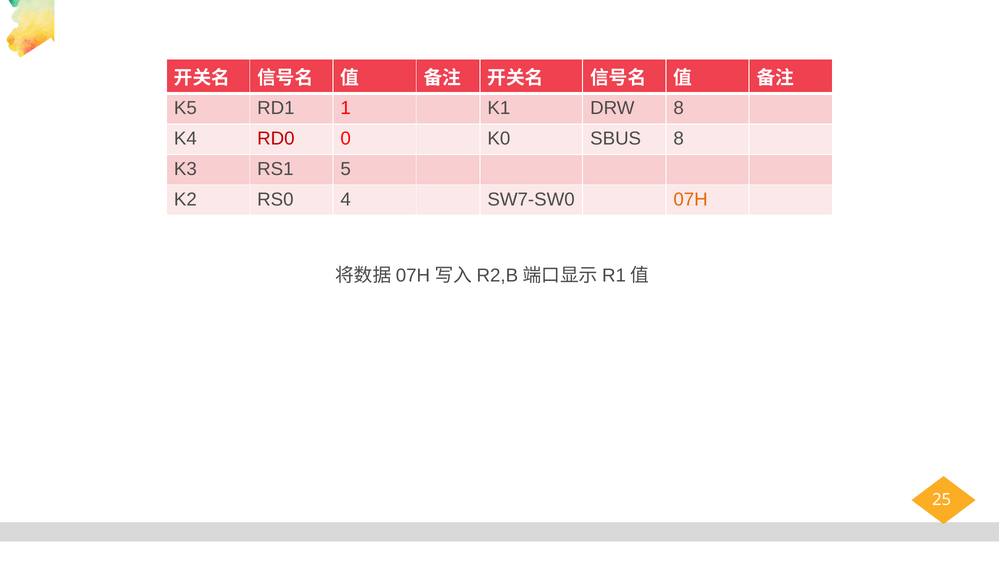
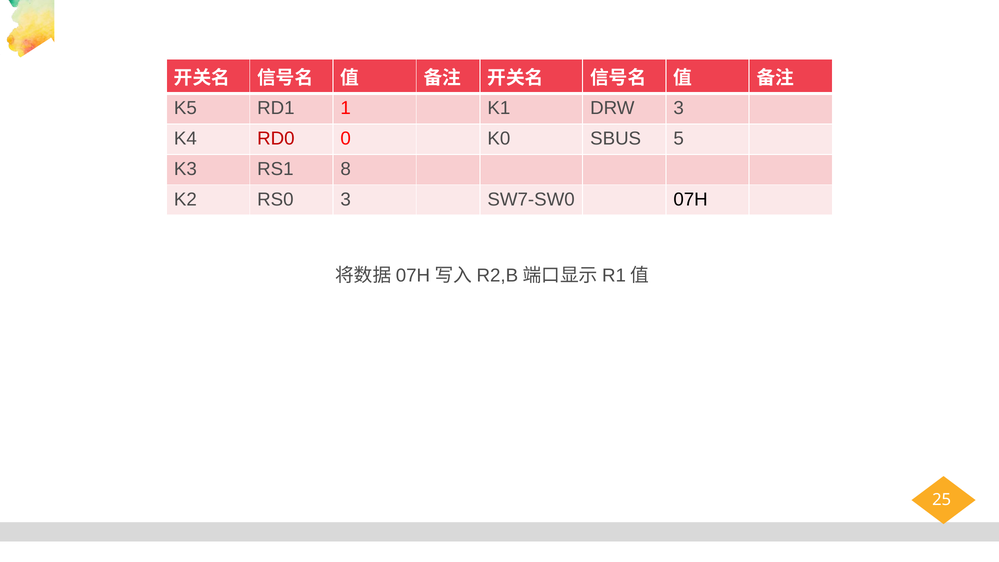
DRW 8: 8 -> 3
SBUS 8: 8 -> 5
5: 5 -> 8
RS0 4: 4 -> 3
07H colour: orange -> black
